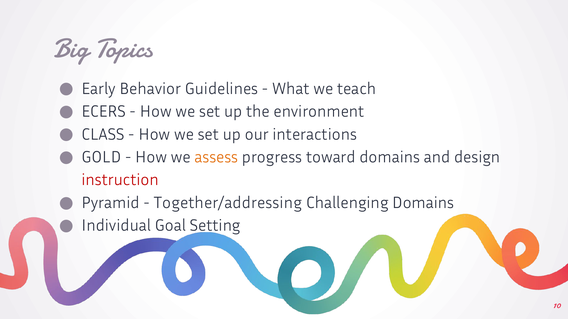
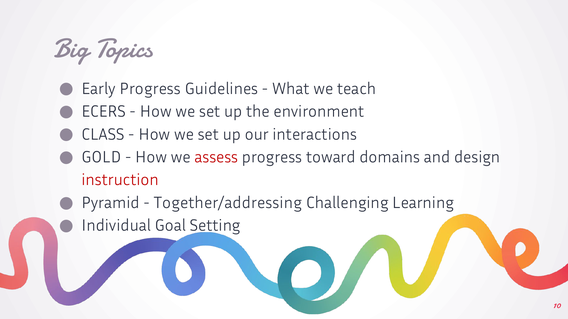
Early Behavior: Behavior -> Progress
assess colour: orange -> red
Challenging Domains: Domains -> Learning
